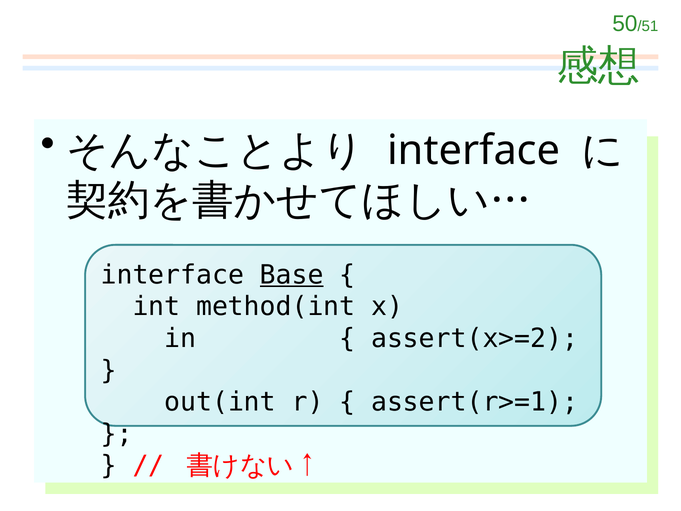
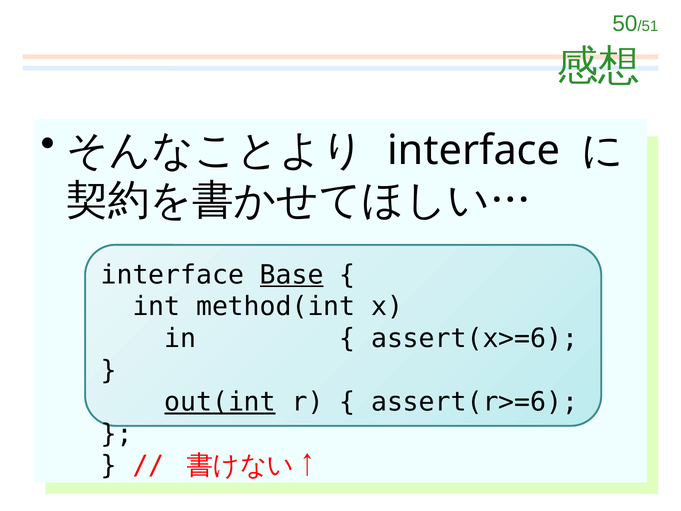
assert(x>=2: assert(x>=2 -> assert(x>=6
out(int underline: none -> present
assert(r>=1: assert(r>=1 -> assert(r>=6
